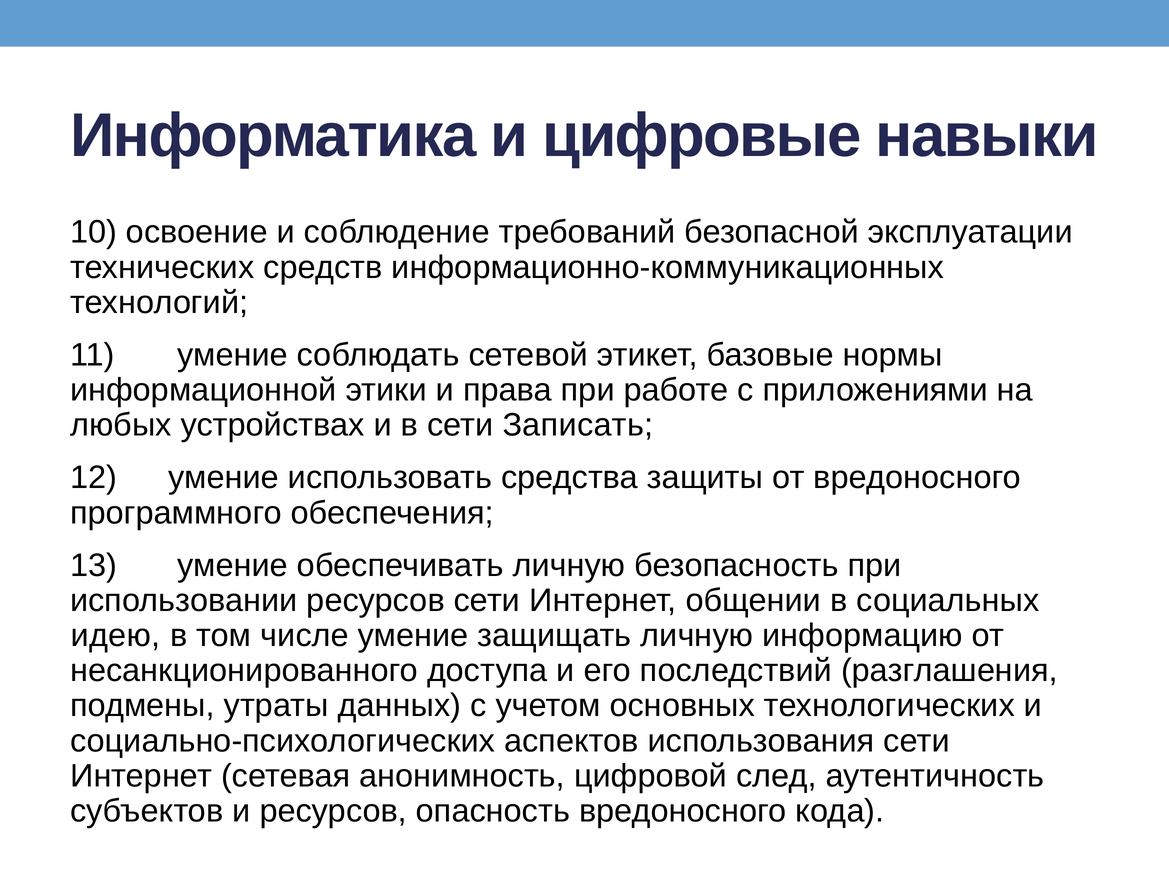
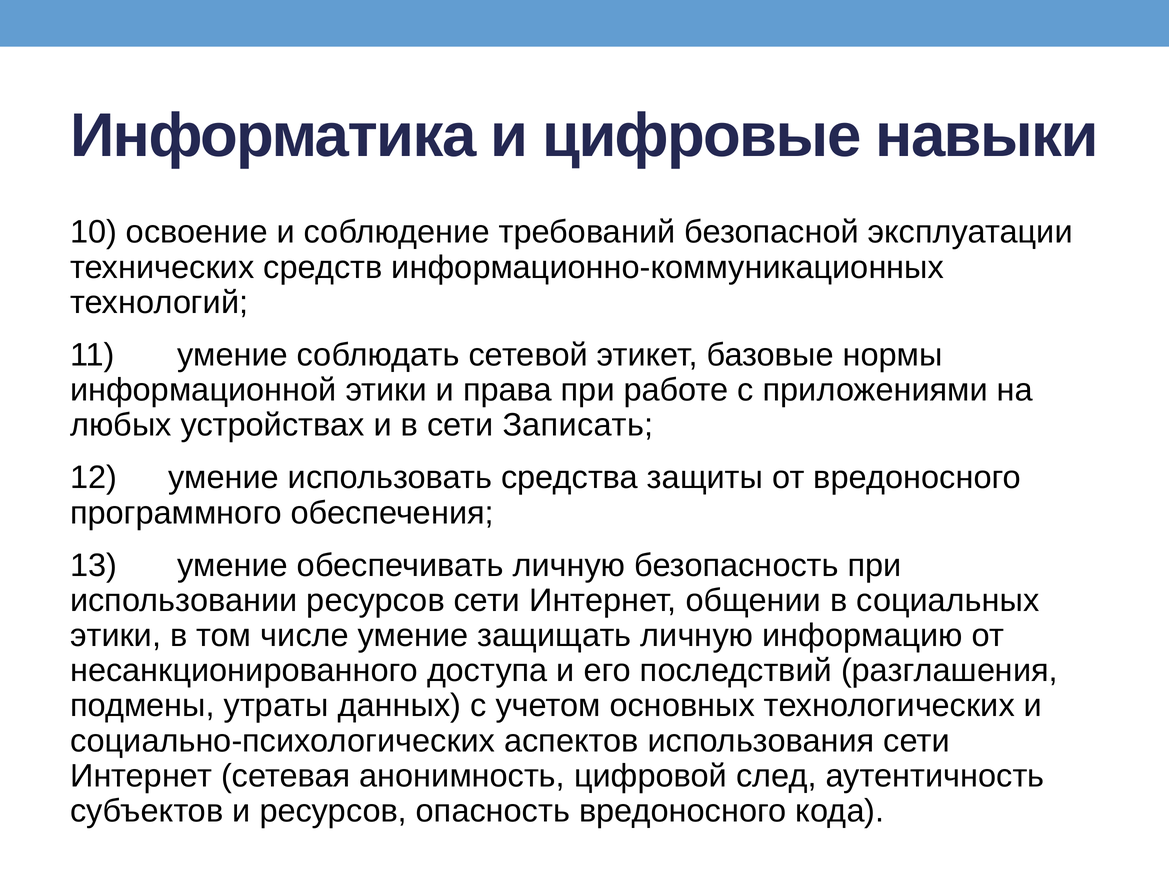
идею at (115, 635): идею -> этики
